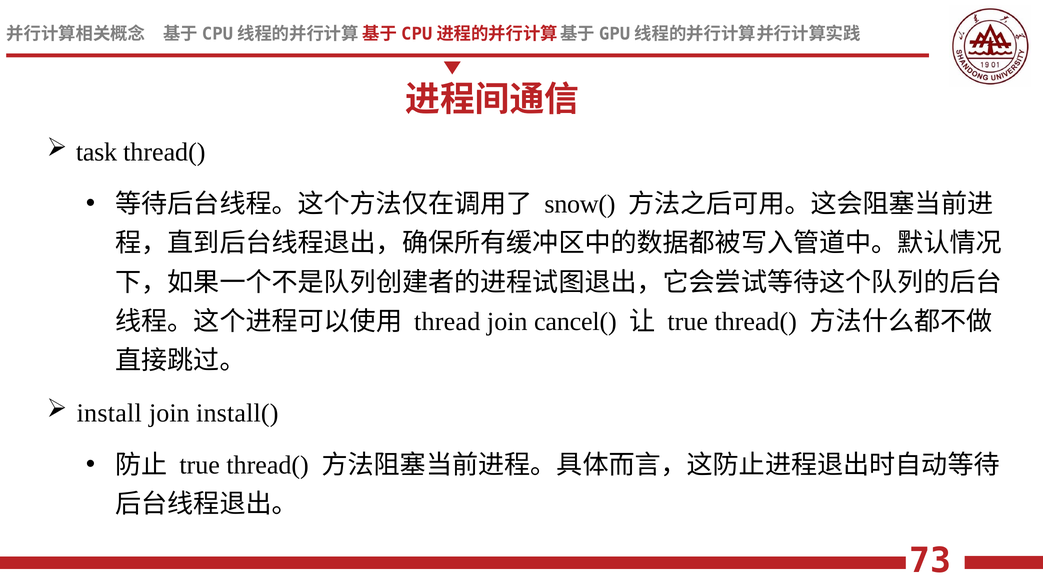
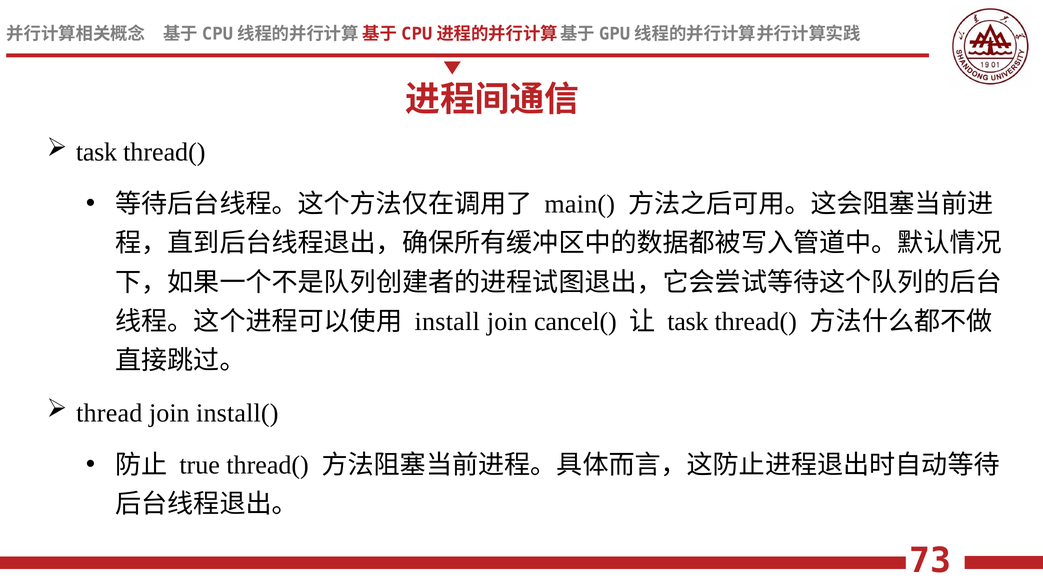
snow(: snow( -> main(
thread: thread -> install
true at (688, 321): true -> task
install: install -> thread
